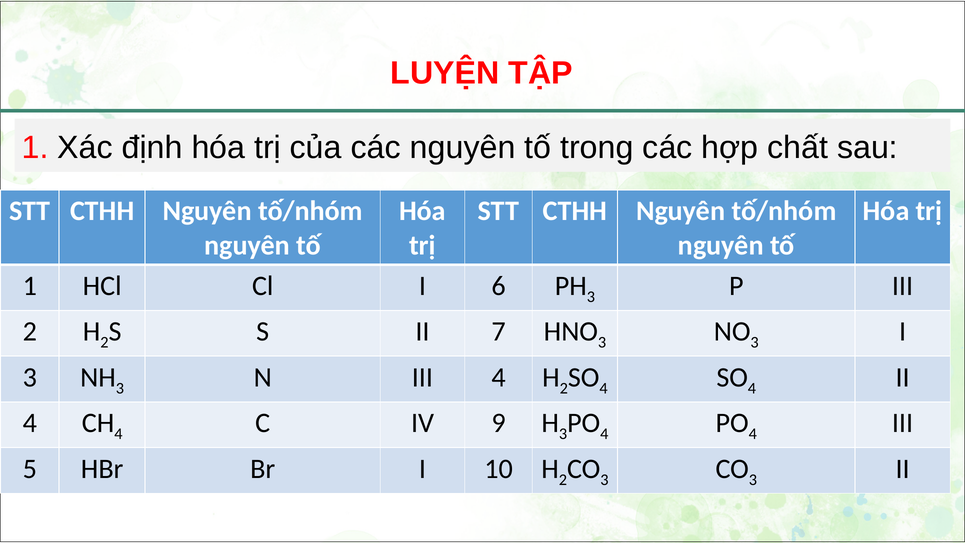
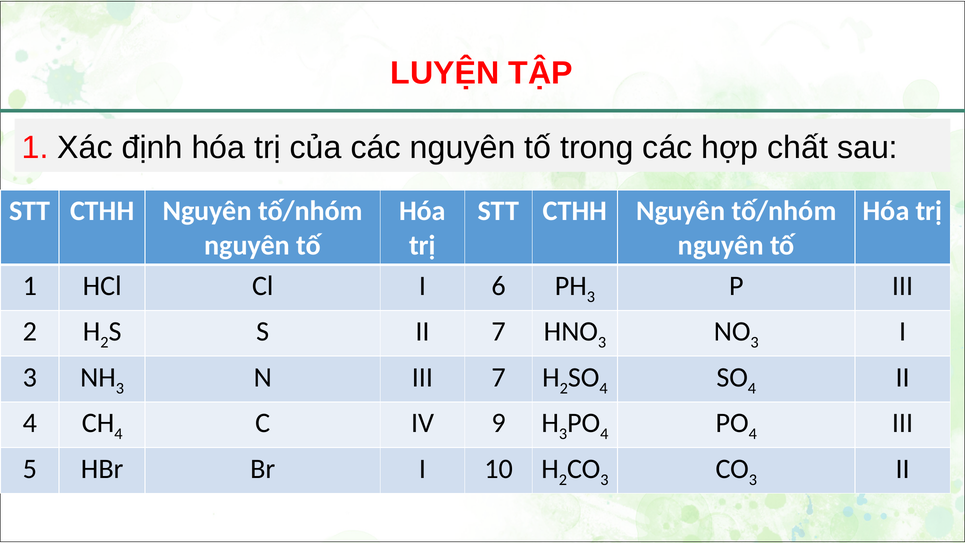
III 4: 4 -> 7
